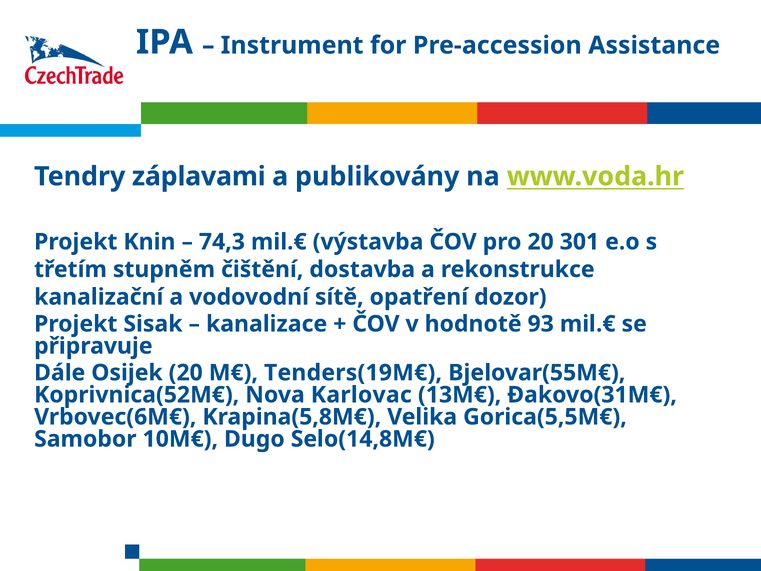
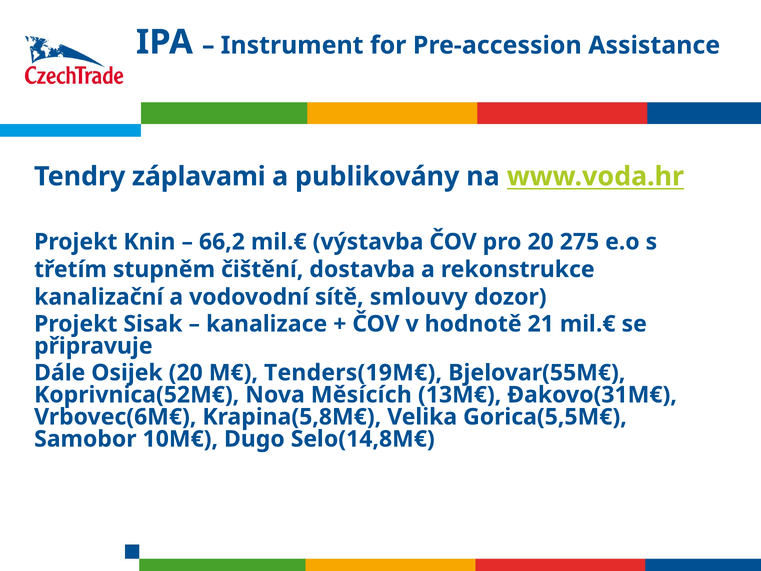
74,3: 74,3 -> 66,2
301: 301 -> 275
opatření: opatření -> smlouvy
93: 93 -> 21
Karlovac: Karlovac -> Měsících
